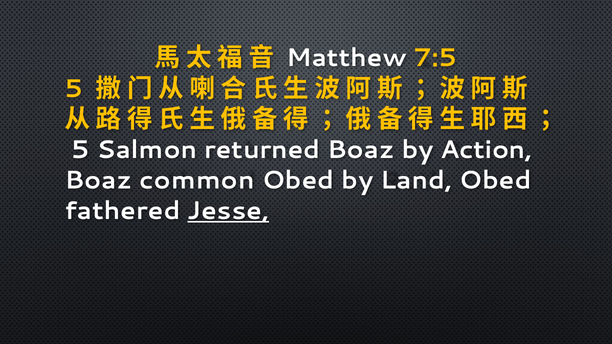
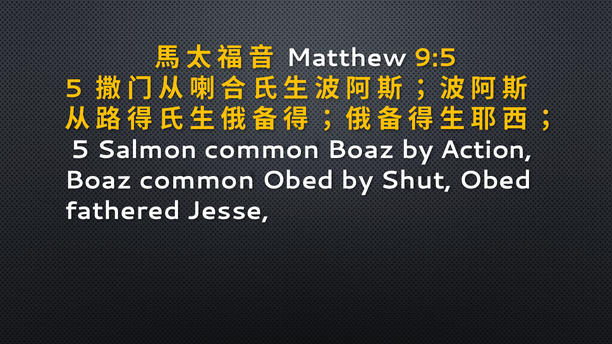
7:5: 7:5 -> 9:5
Salmon returned: returned -> common
Land: Land -> Shut
Jesse underline: present -> none
